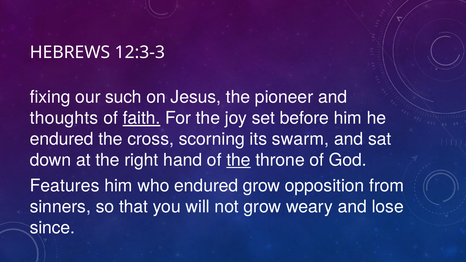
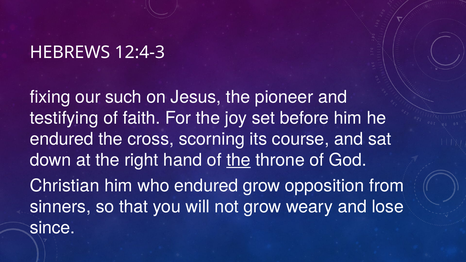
12:3-3: 12:3-3 -> 12:4-3
thoughts: thoughts -> testifying
faith underline: present -> none
swarm: swarm -> course
Features: Features -> Christian
